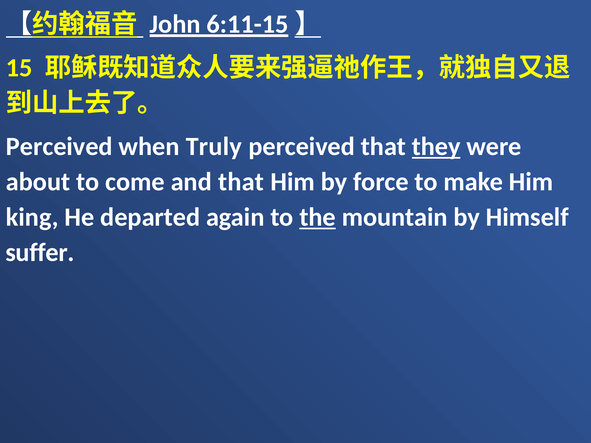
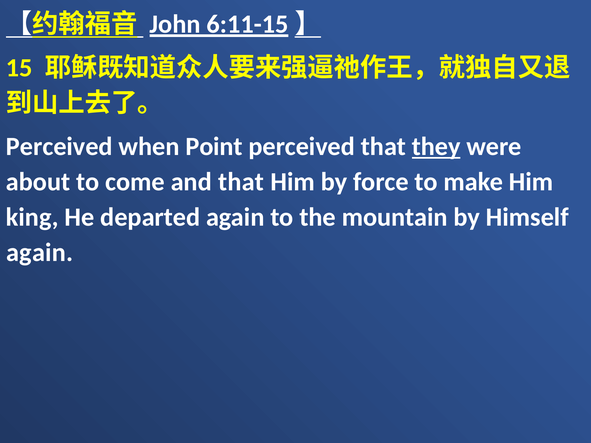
Truly: Truly -> Point
the underline: present -> none
suffer at (40, 253): suffer -> again
